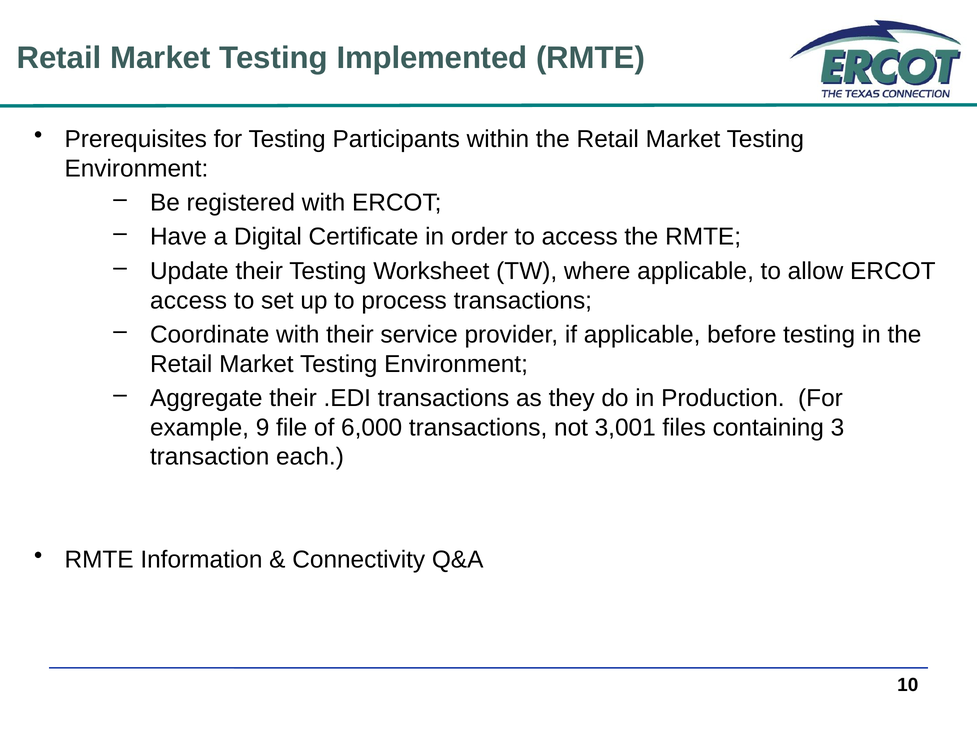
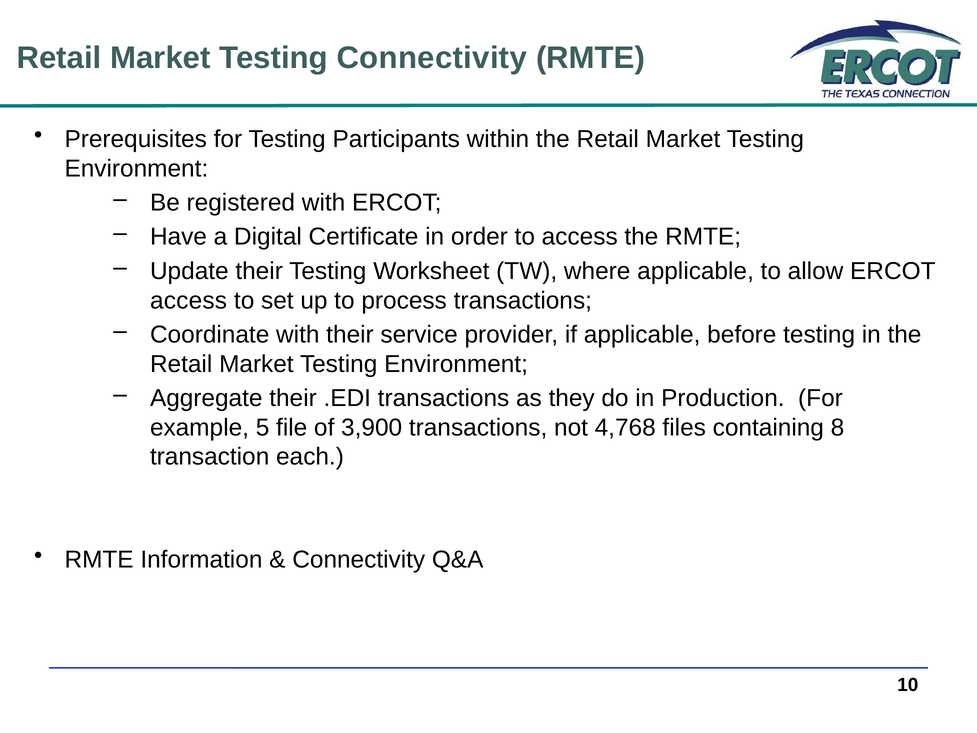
Testing Implemented: Implemented -> Connectivity
9: 9 -> 5
6,000: 6,000 -> 3,900
3,001: 3,001 -> 4,768
3: 3 -> 8
